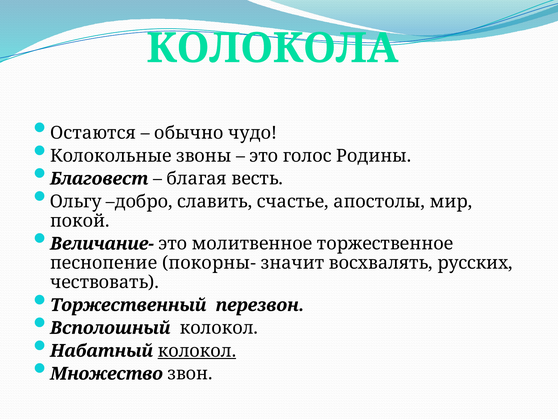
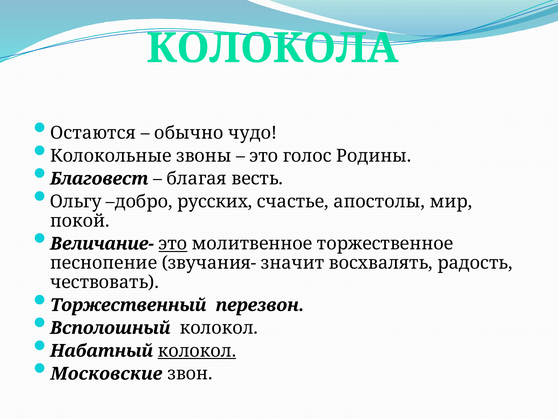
славить: славить -> русских
это at (173, 243) underline: none -> present
покорны-: покорны- -> звучания-
русских: русских -> радость
Множество: Множество -> Московские
